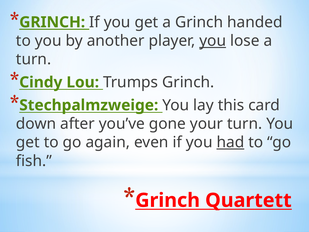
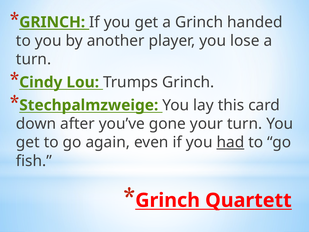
you at (213, 41) underline: present -> none
